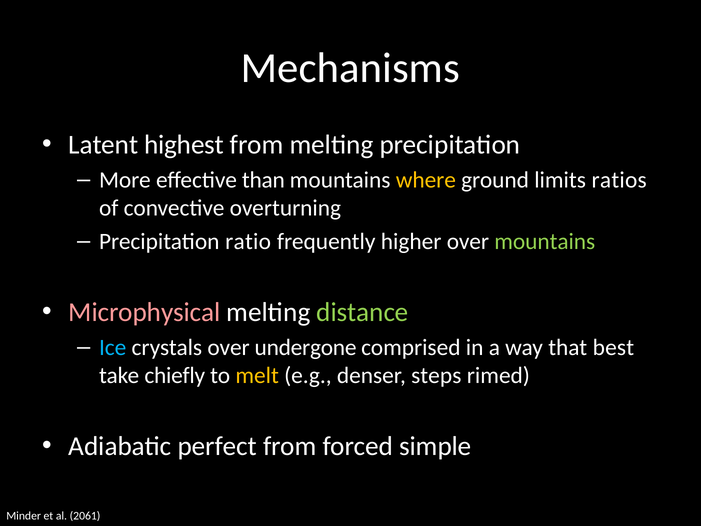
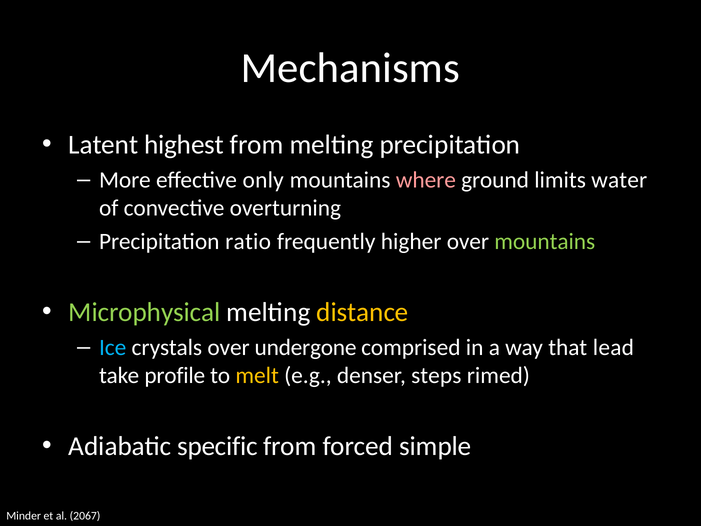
than: than -> only
where colour: yellow -> pink
ratios: ratios -> water
Microphysical colour: pink -> light green
distance colour: light green -> yellow
best: best -> lead
chiefly: chiefly -> profile
perfect: perfect -> specific
2061: 2061 -> 2067
